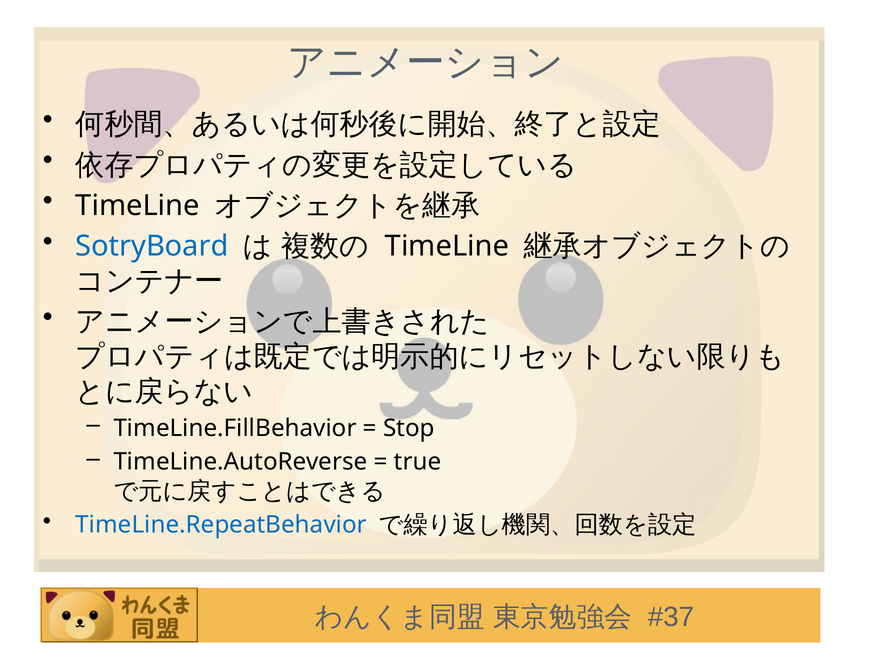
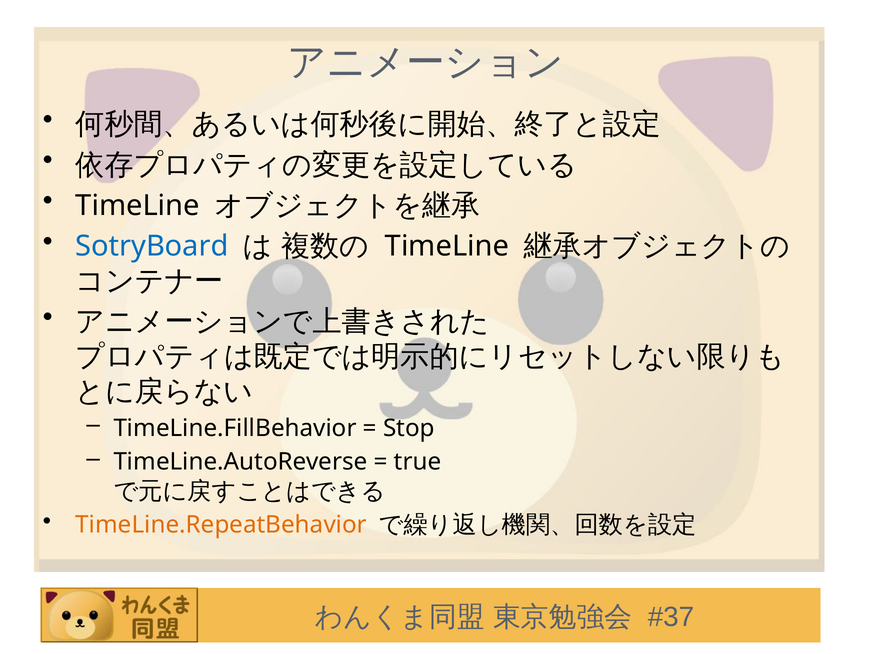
TimeLine.RepeatBehavior colour: blue -> orange
